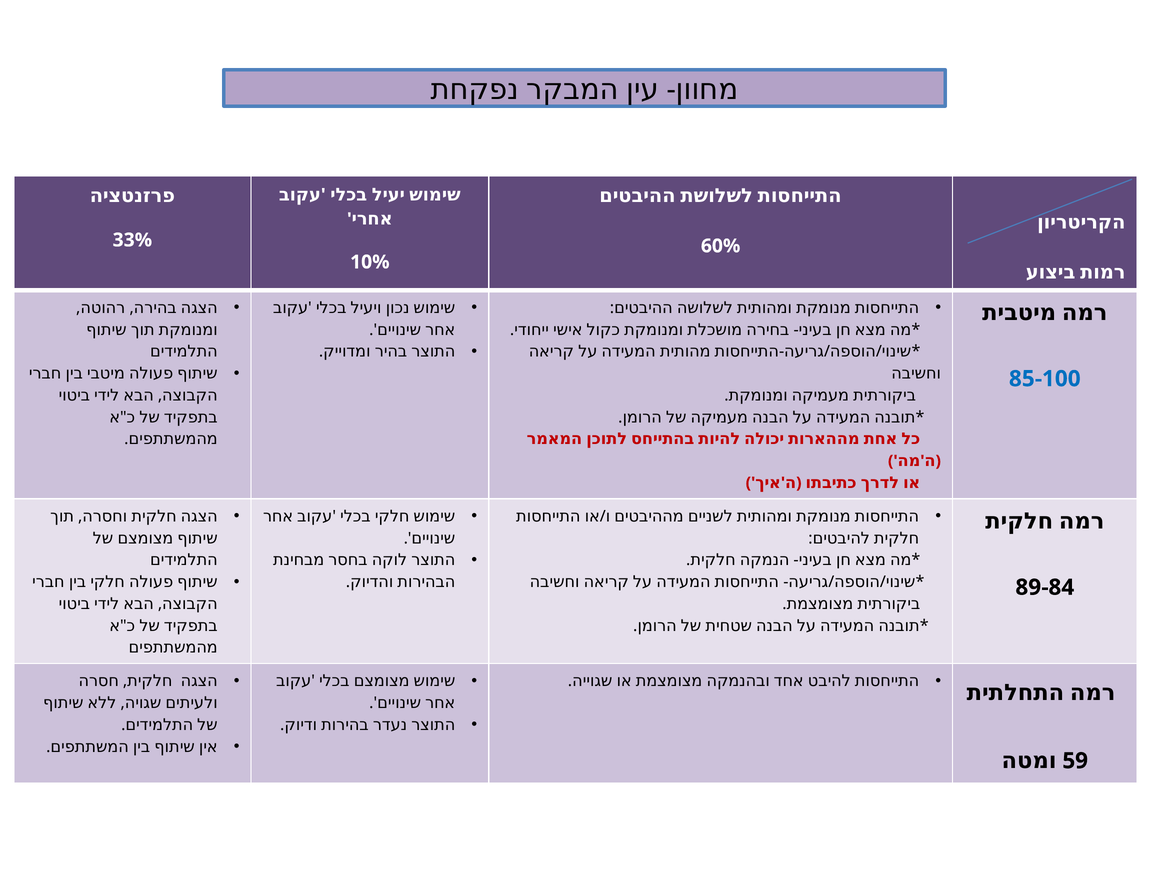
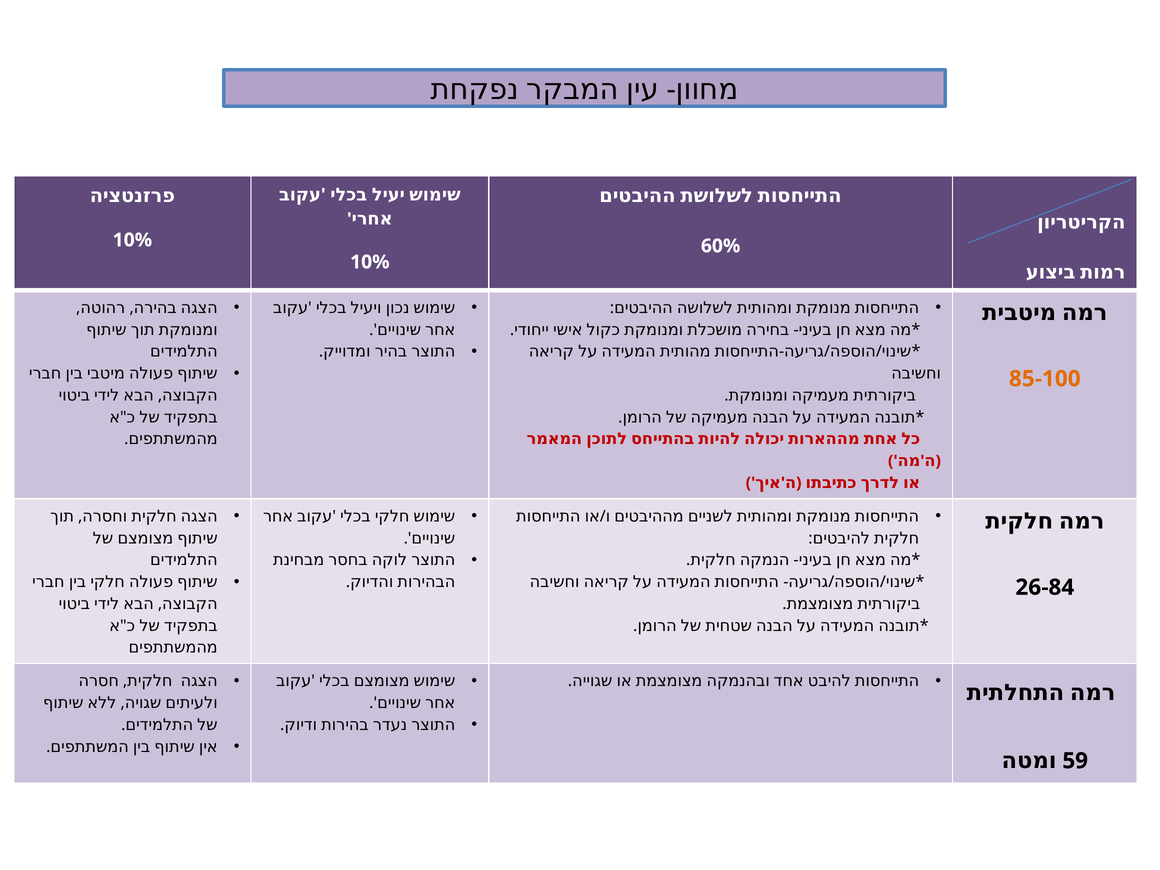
33% at (132, 240): 33% -> 10%
85-100 colour: blue -> orange
89-84: 89-84 -> 26-84
